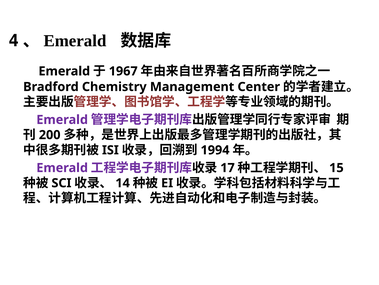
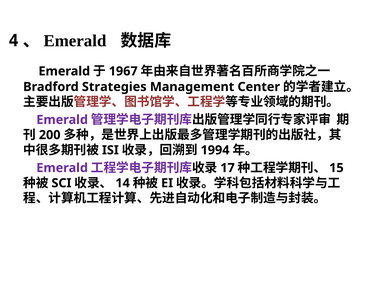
Chemistry: Chemistry -> Strategies
